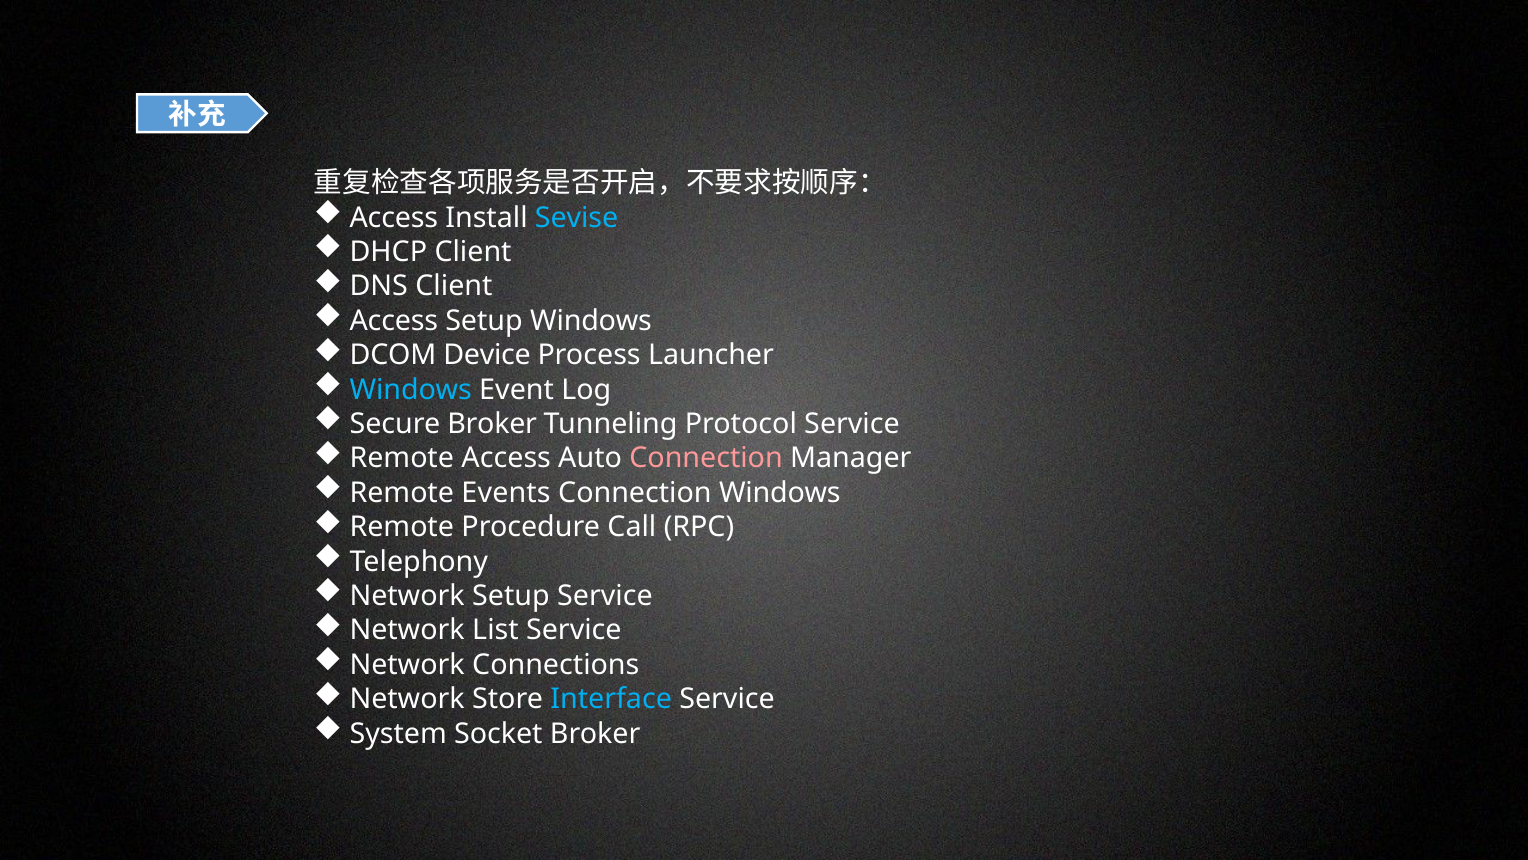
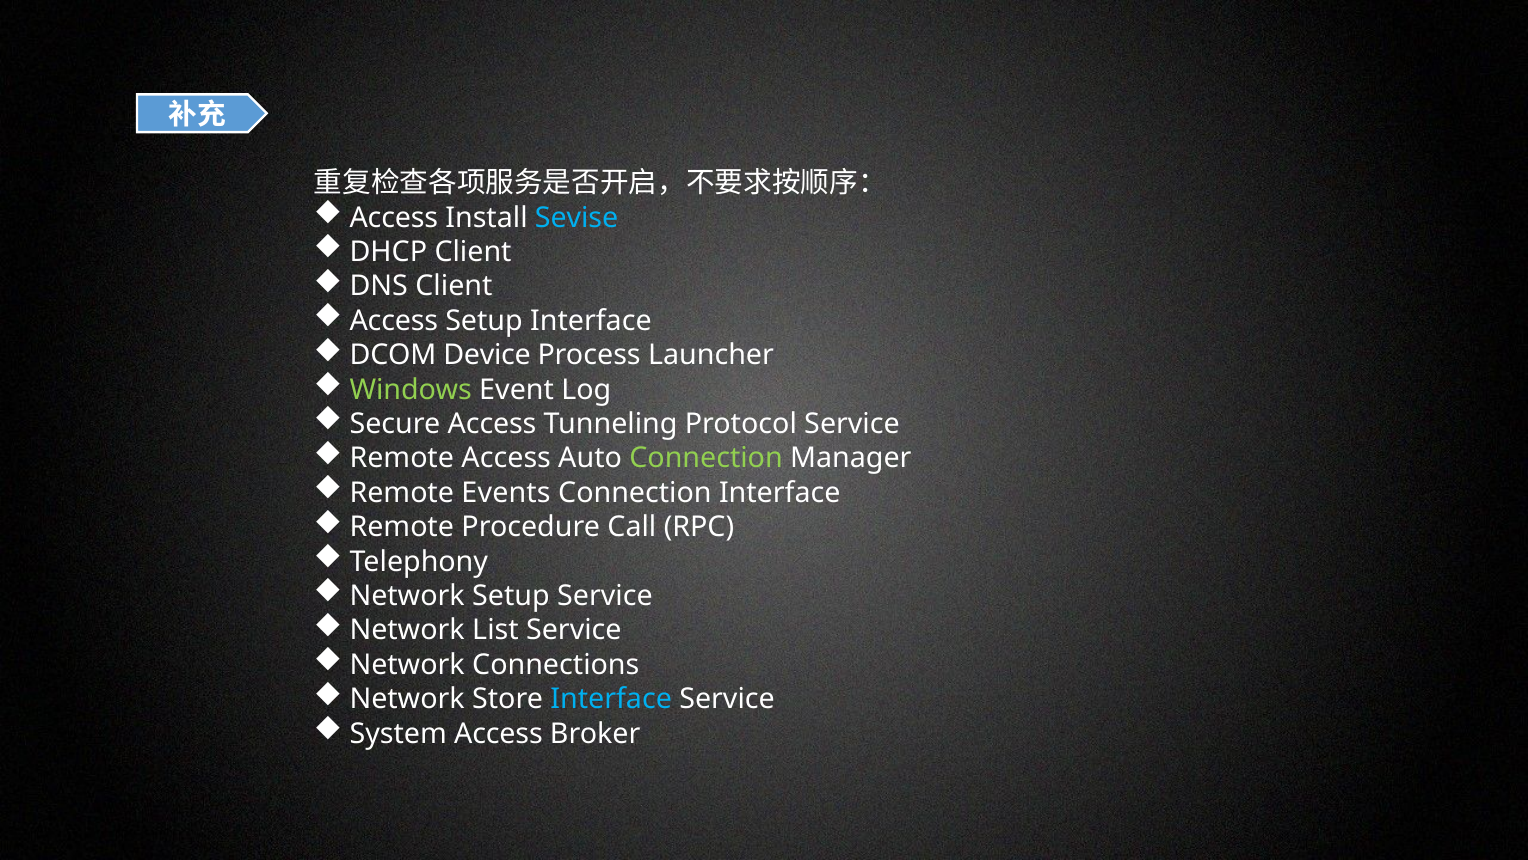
Setup Windows: Windows -> Interface
Windows at (411, 389) colour: light blue -> light green
Secure Broker: Broker -> Access
Connection at (706, 458) colour: pink -> light green
Connection Windows: Windows -> Interface
System Socket: Socket -> Access
